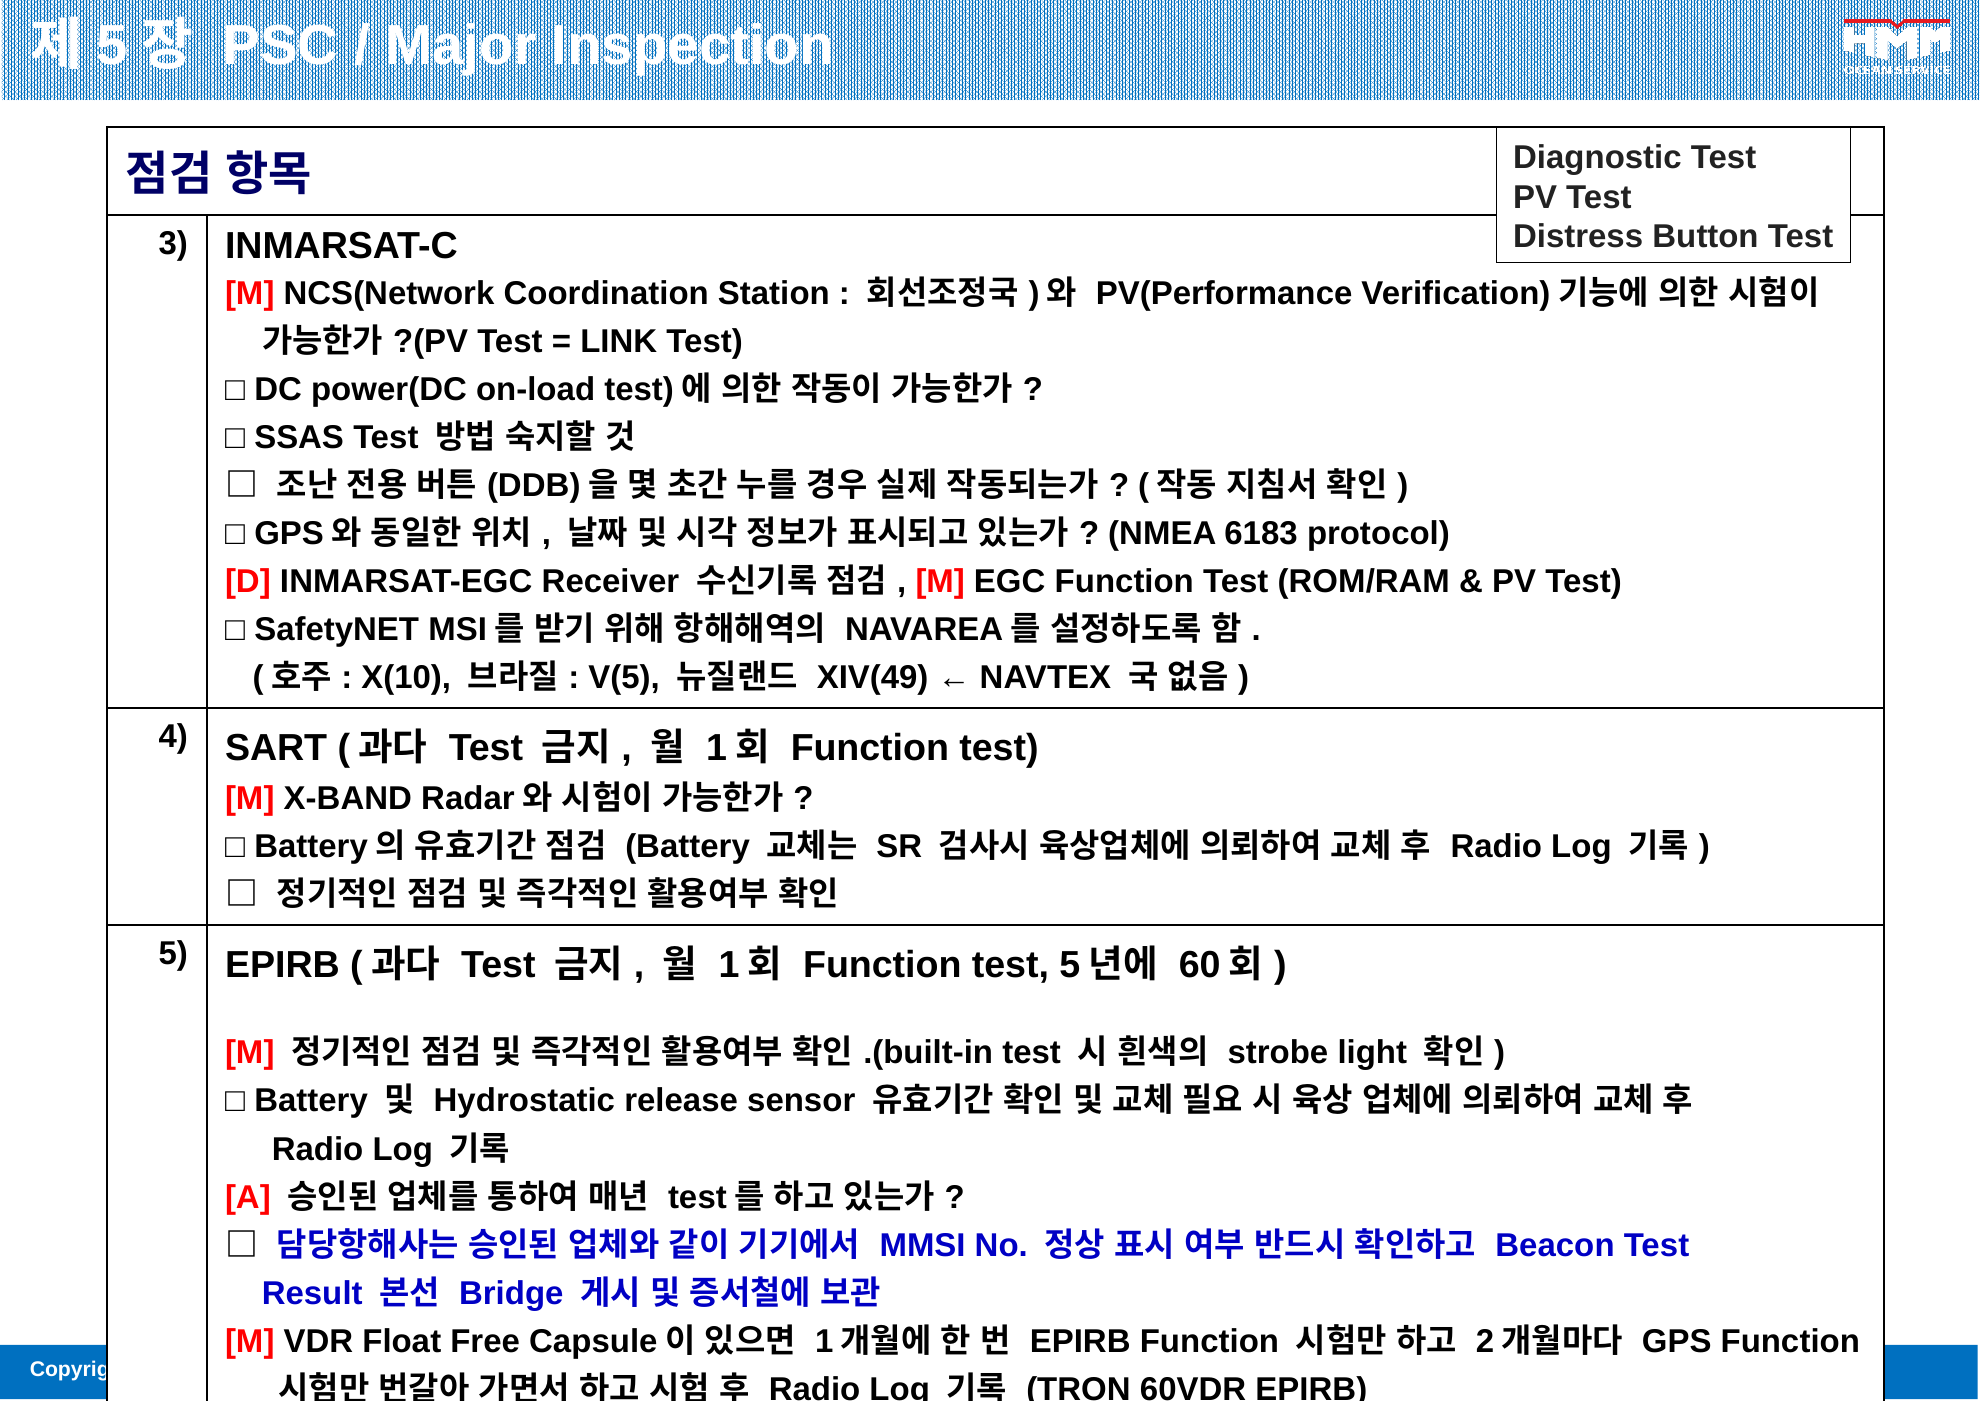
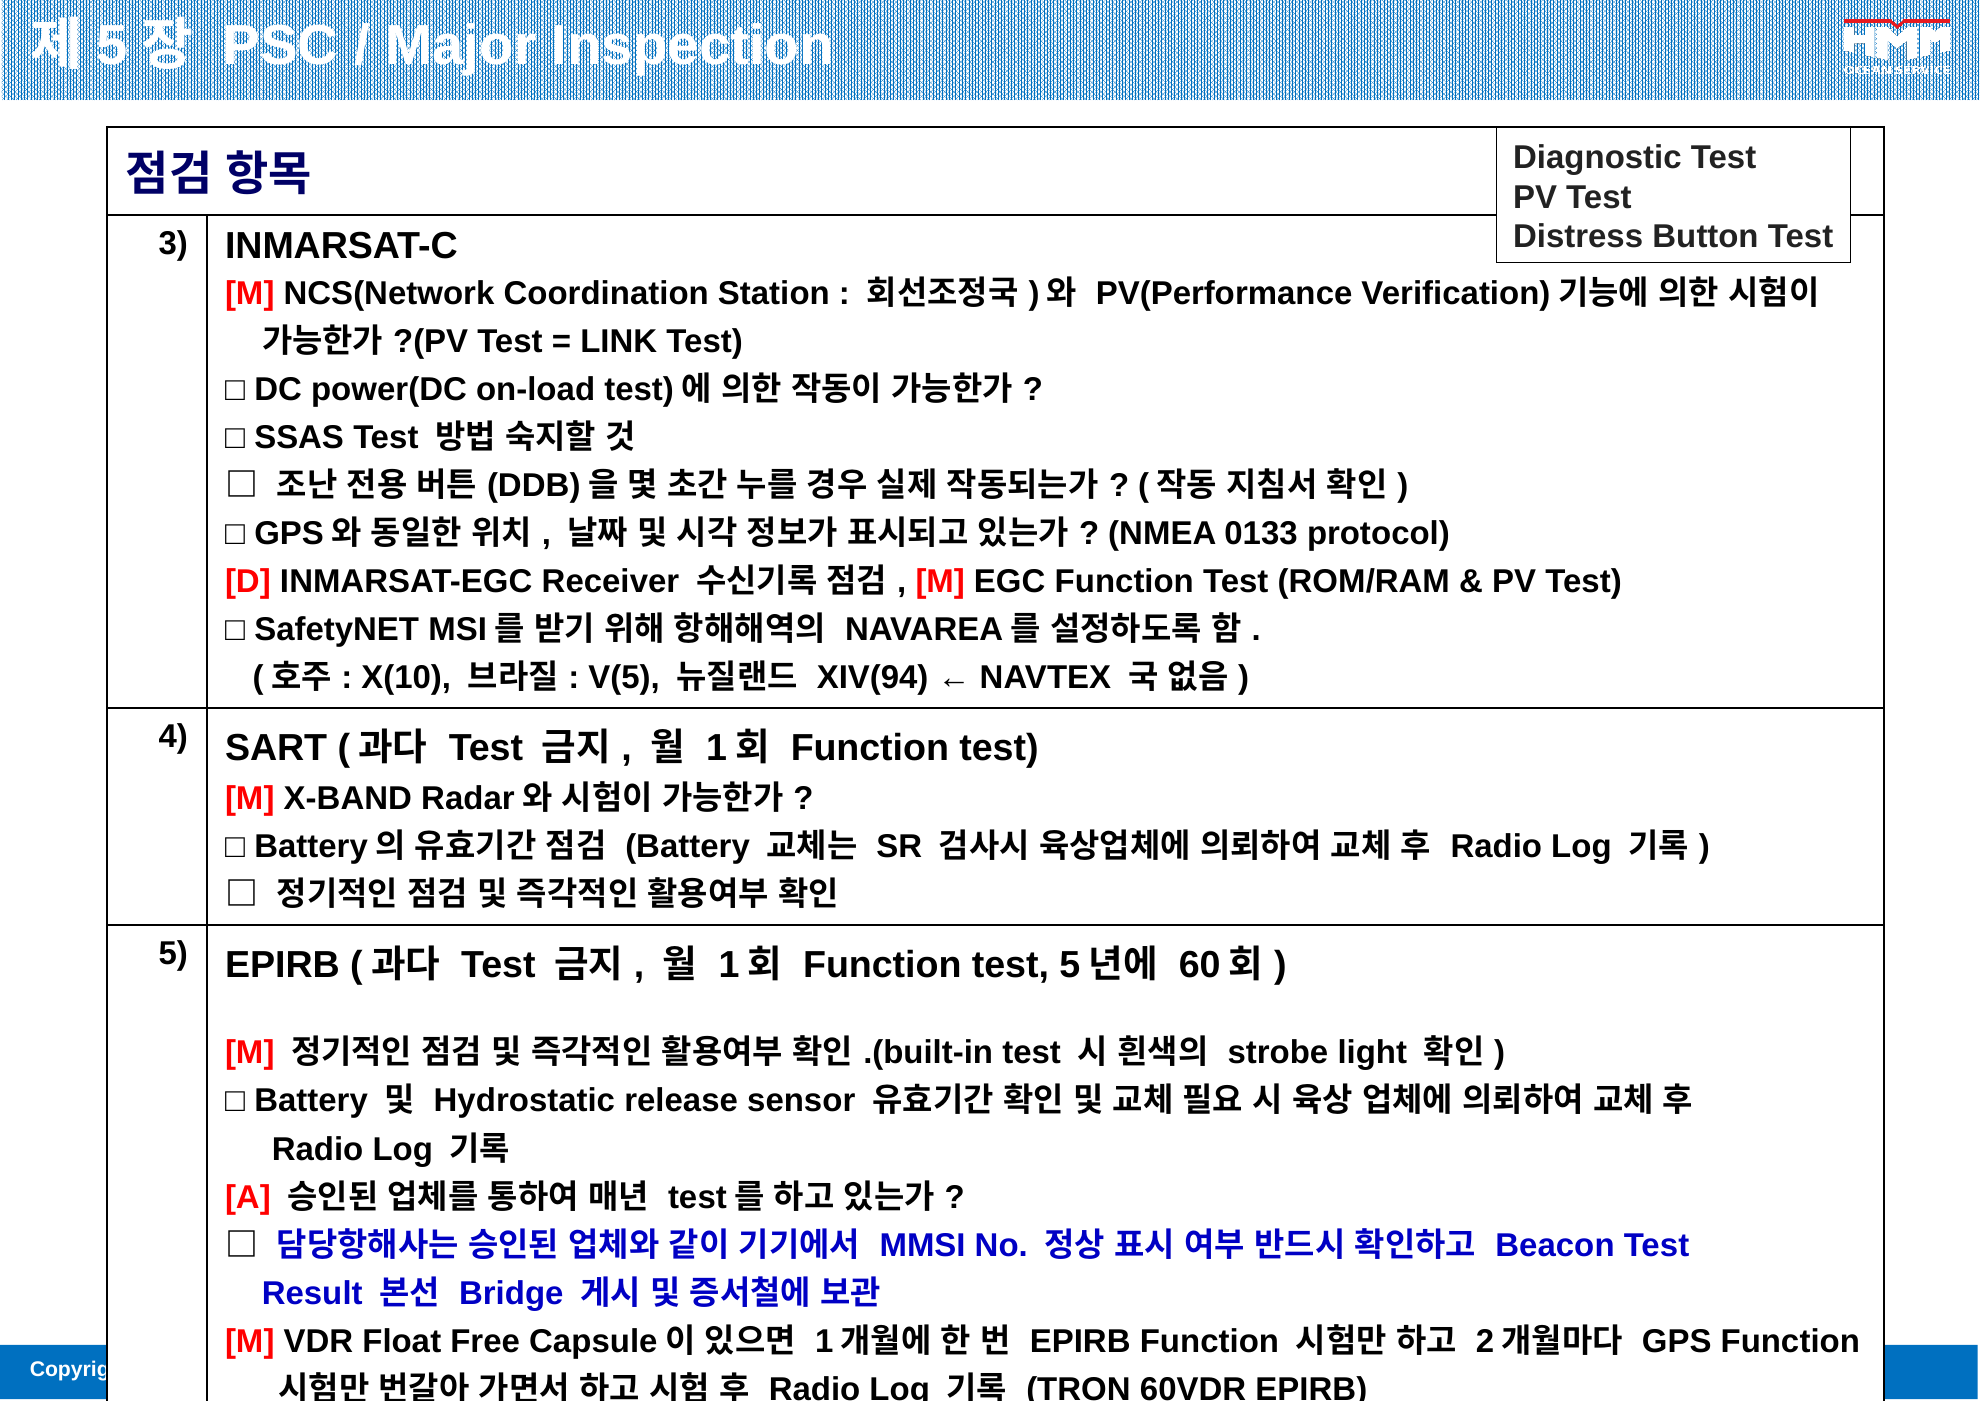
6183: 6183 -> 0133
XIV(49: XIV(49 -> XIV(94
